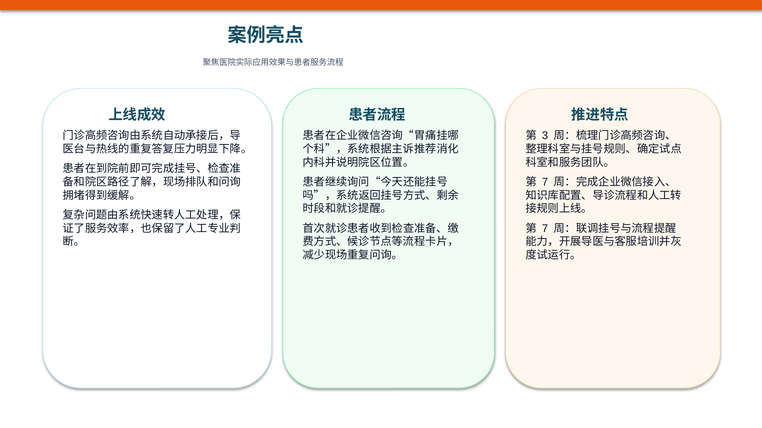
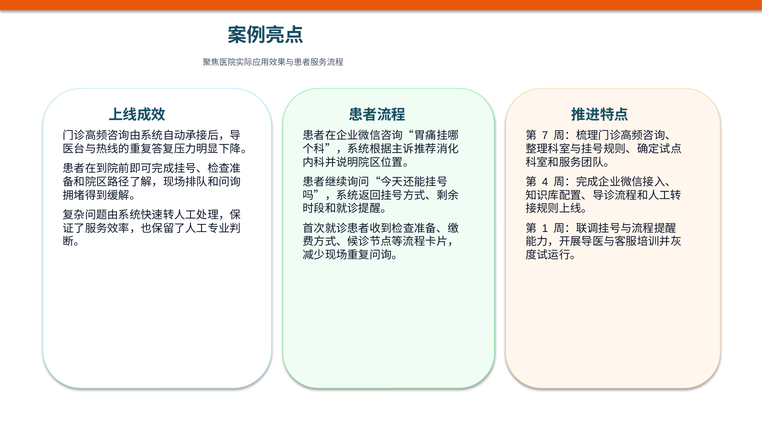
3: 3 -> 7
7 at (545, 182): 7 -> 4
7 at (545, 229): 7 -> 1
